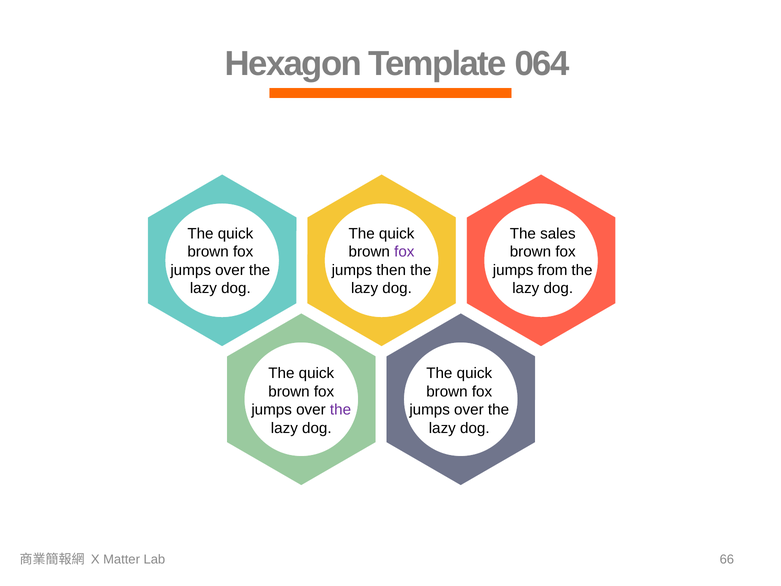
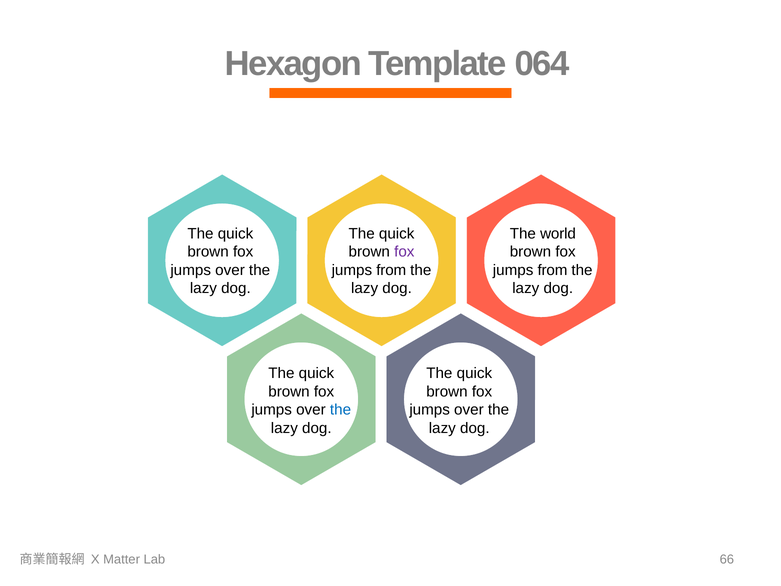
sales: sales -> world
then at (391, 270): then -> from
the at (340, 410) colour: purple -> blue
